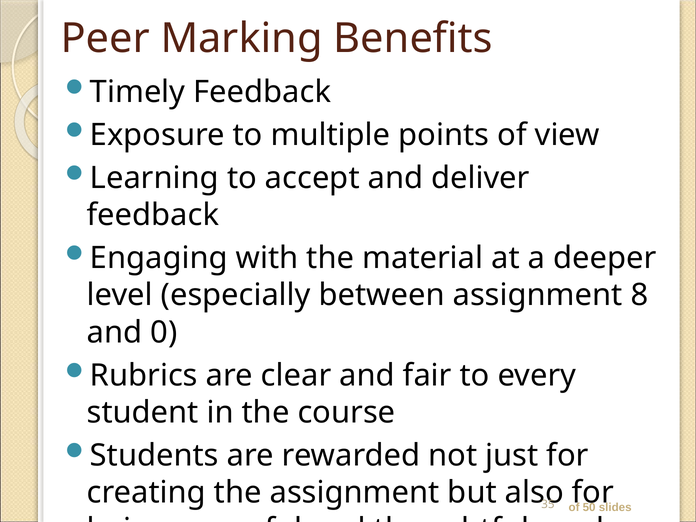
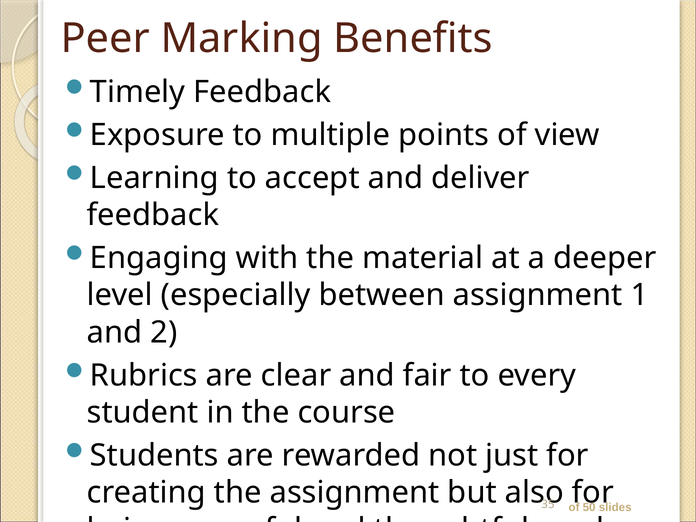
8: 8 -> 1
0: 0 -> 2
